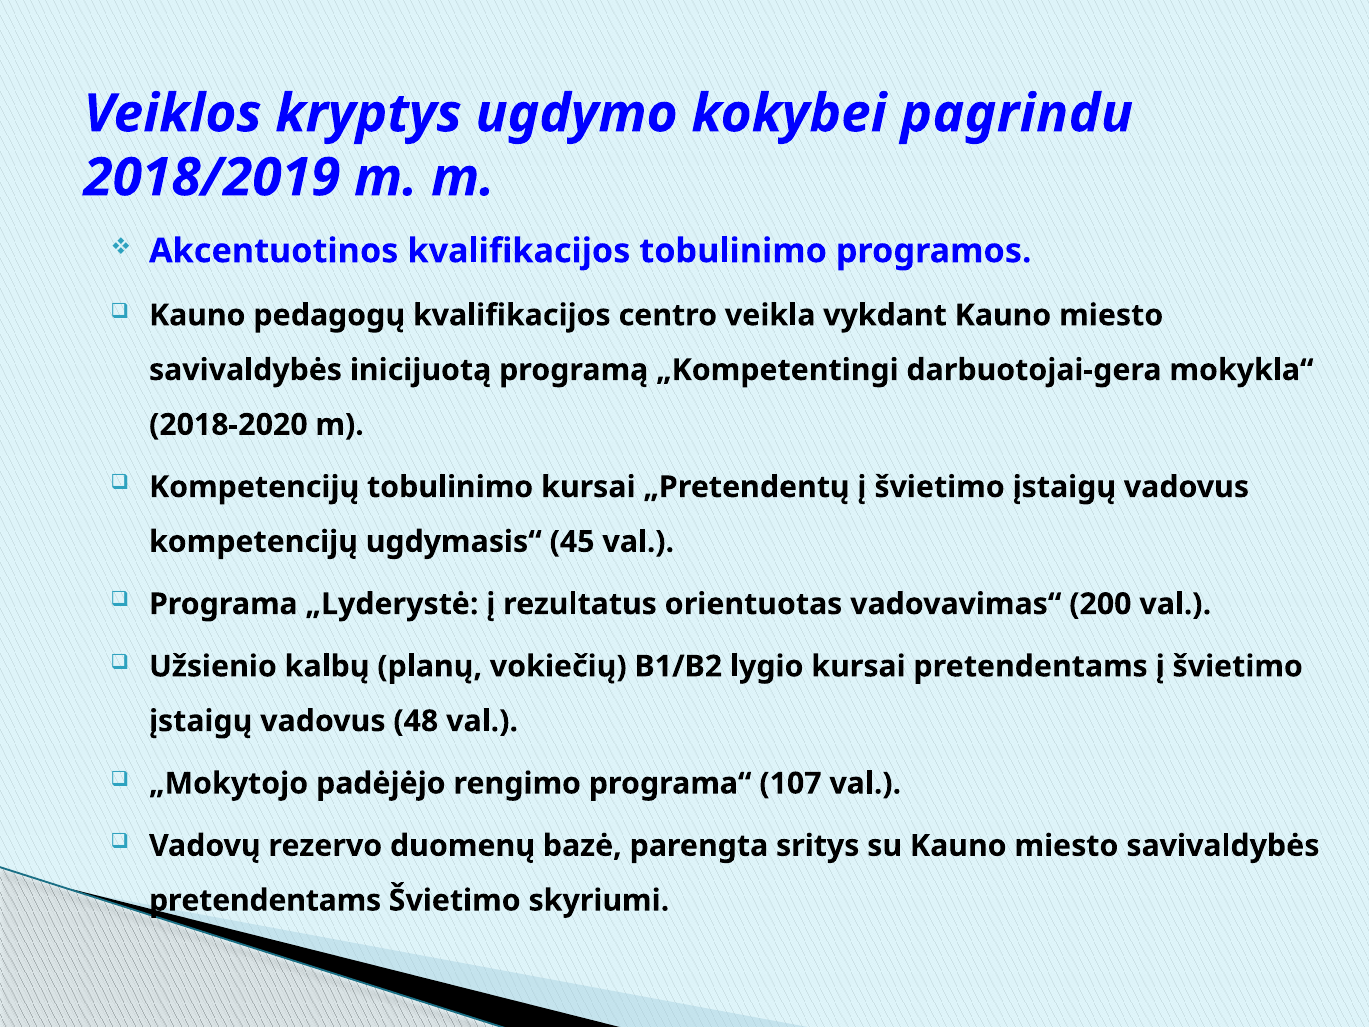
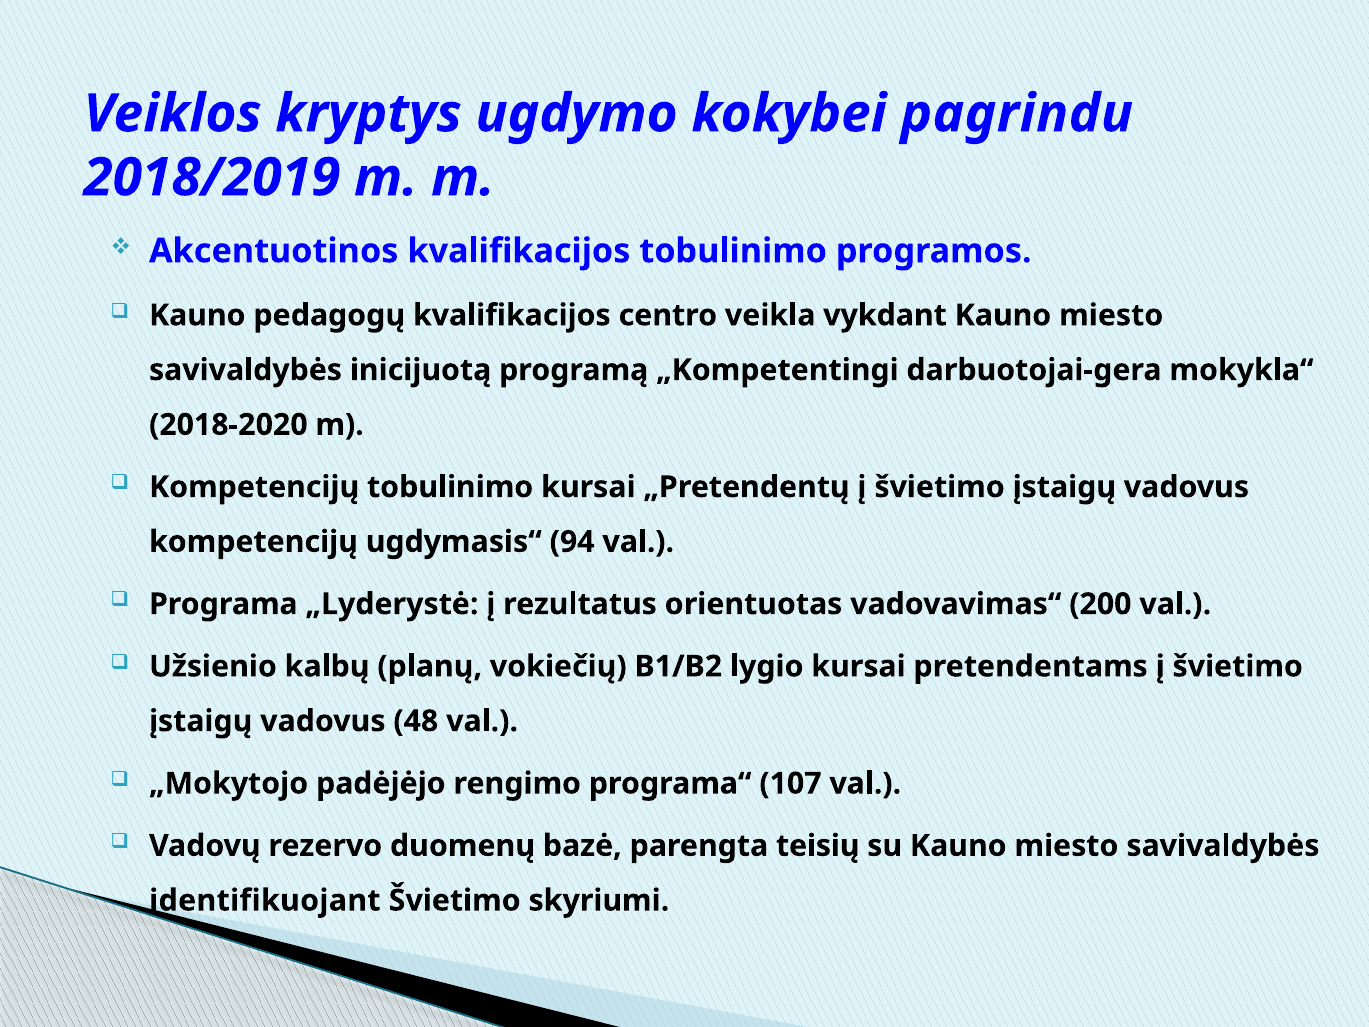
45: 45 -> 94
sritys: sritys -> teisių
pretendentams at (265, 900): pretendentams -> identifikuojant
